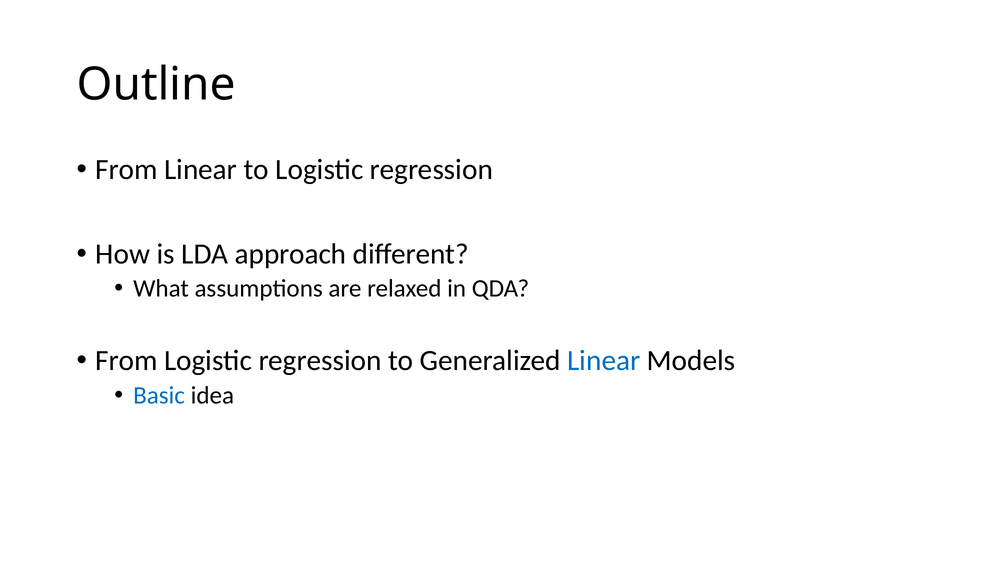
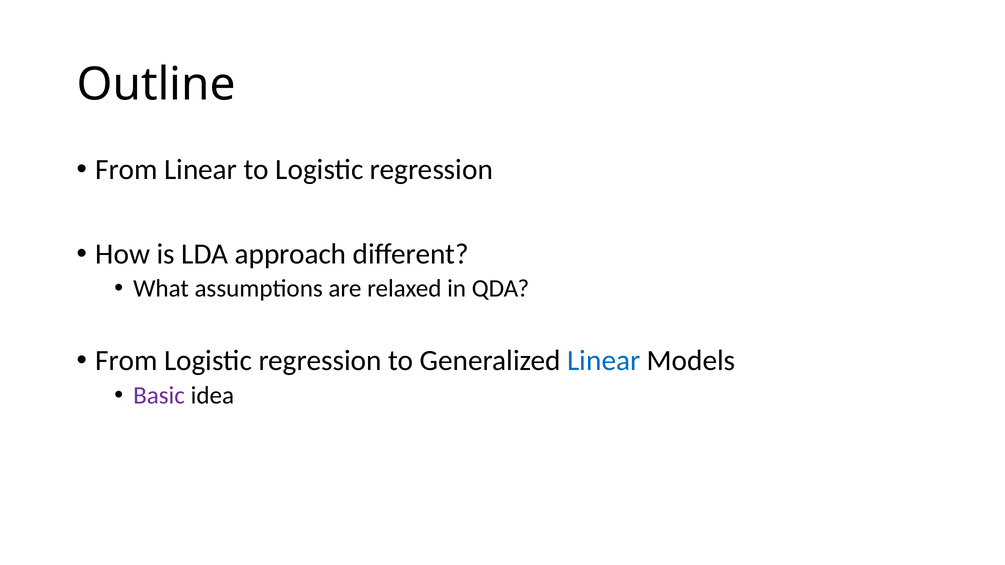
Basic colour: blue -> purple
